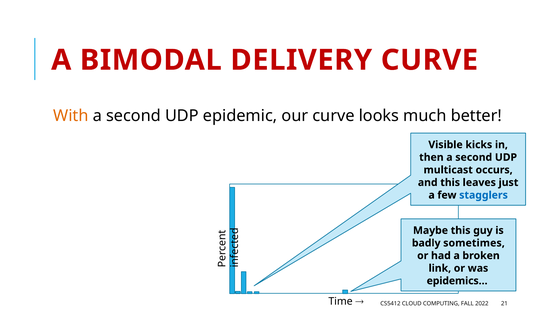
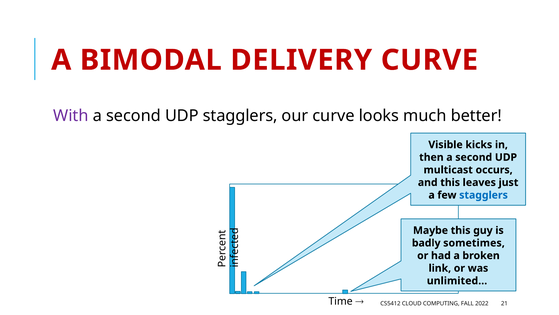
With colour: orange -> purple
UDP epidemic: epidemic -> stagglers
epidemics…: epidemics… -> unlimited…
